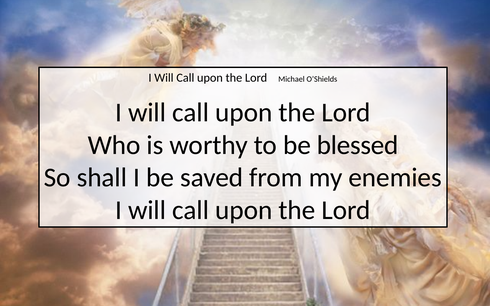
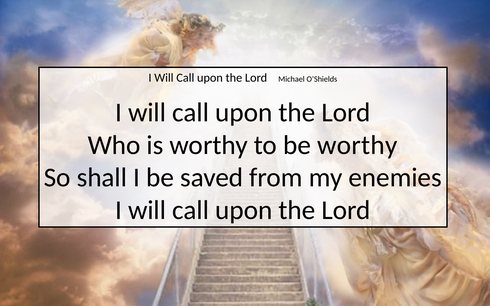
be blessed: blessed -> worthy
